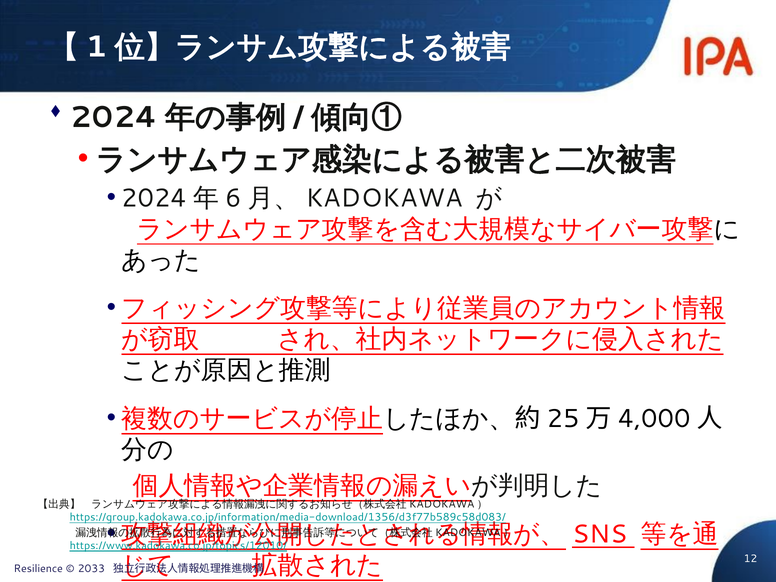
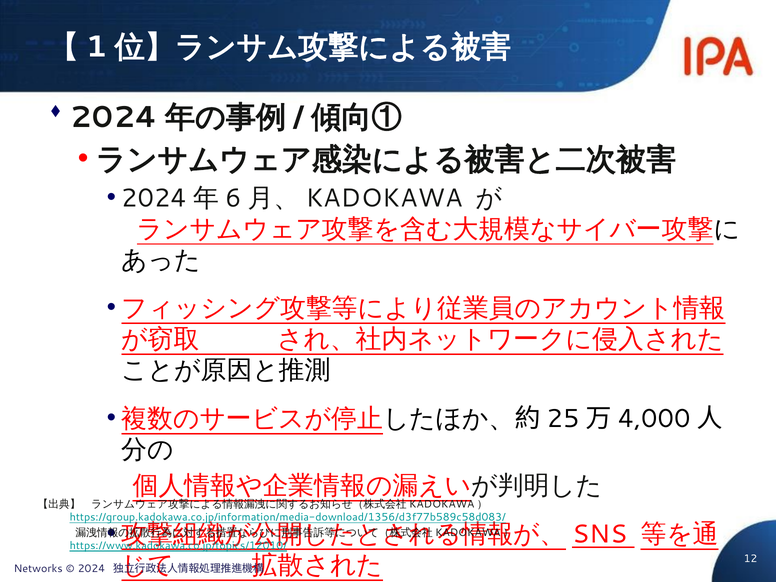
Resilience: Resilience -> Networks
2033: 2033 -> 2024
